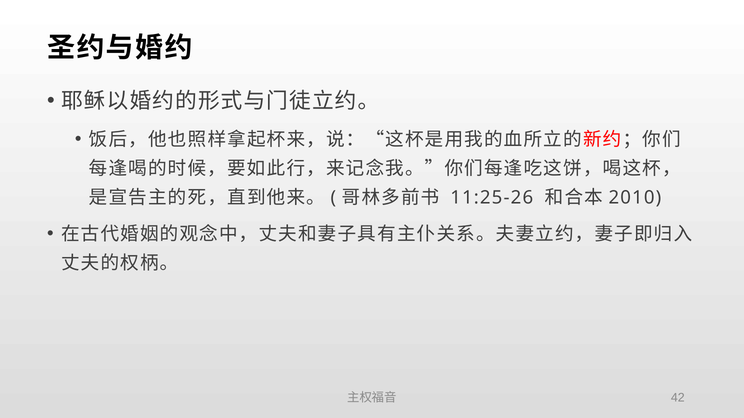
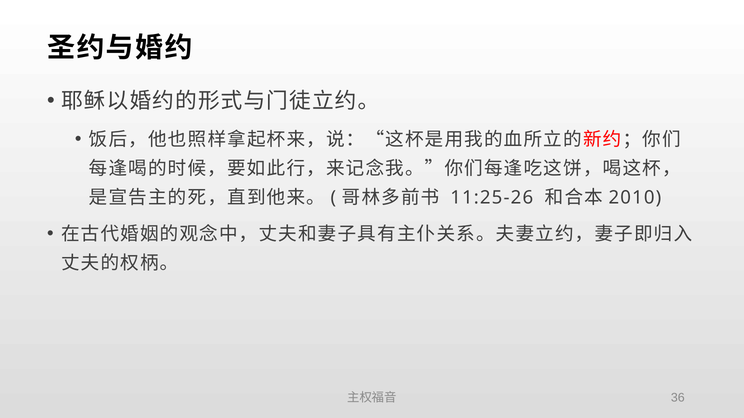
42: 42 -> 36
